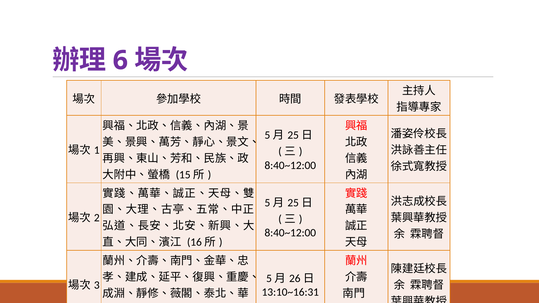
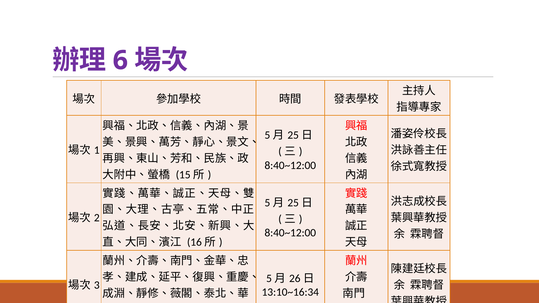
13:10~16:31: 13:10~16:31 -> 13:10~16:34
